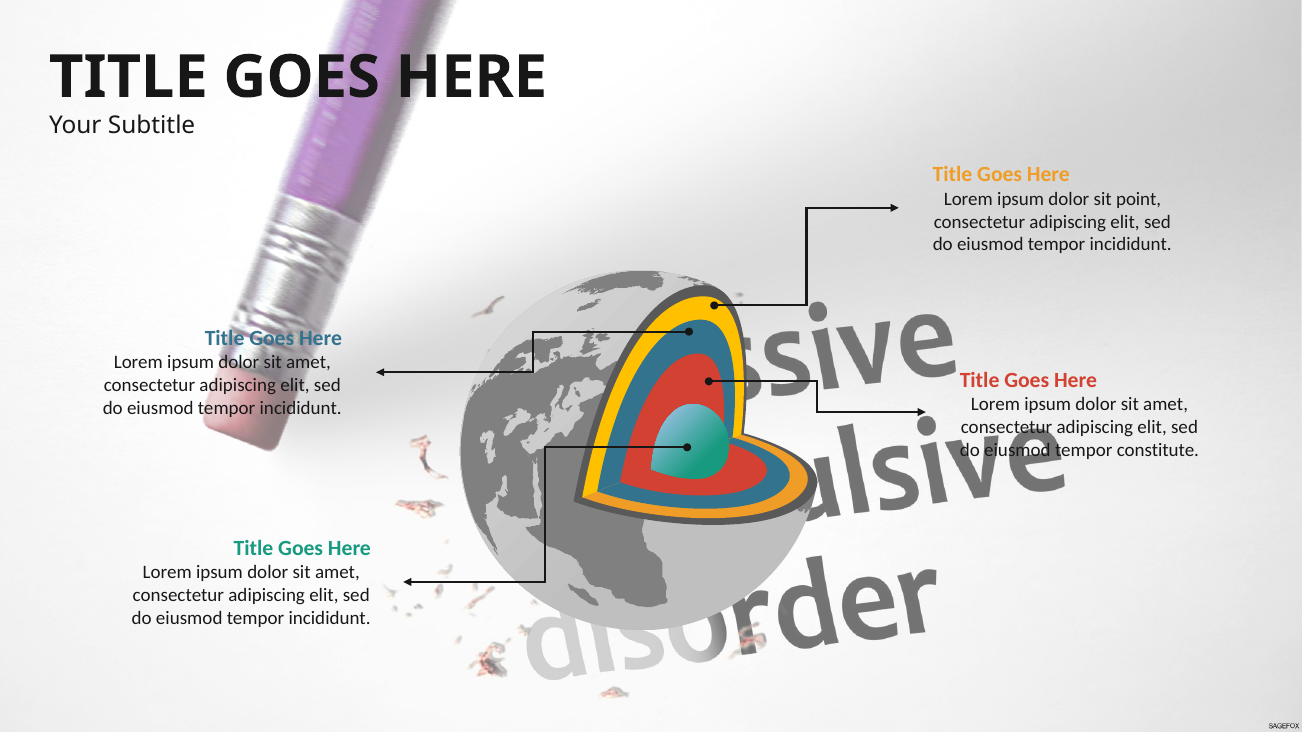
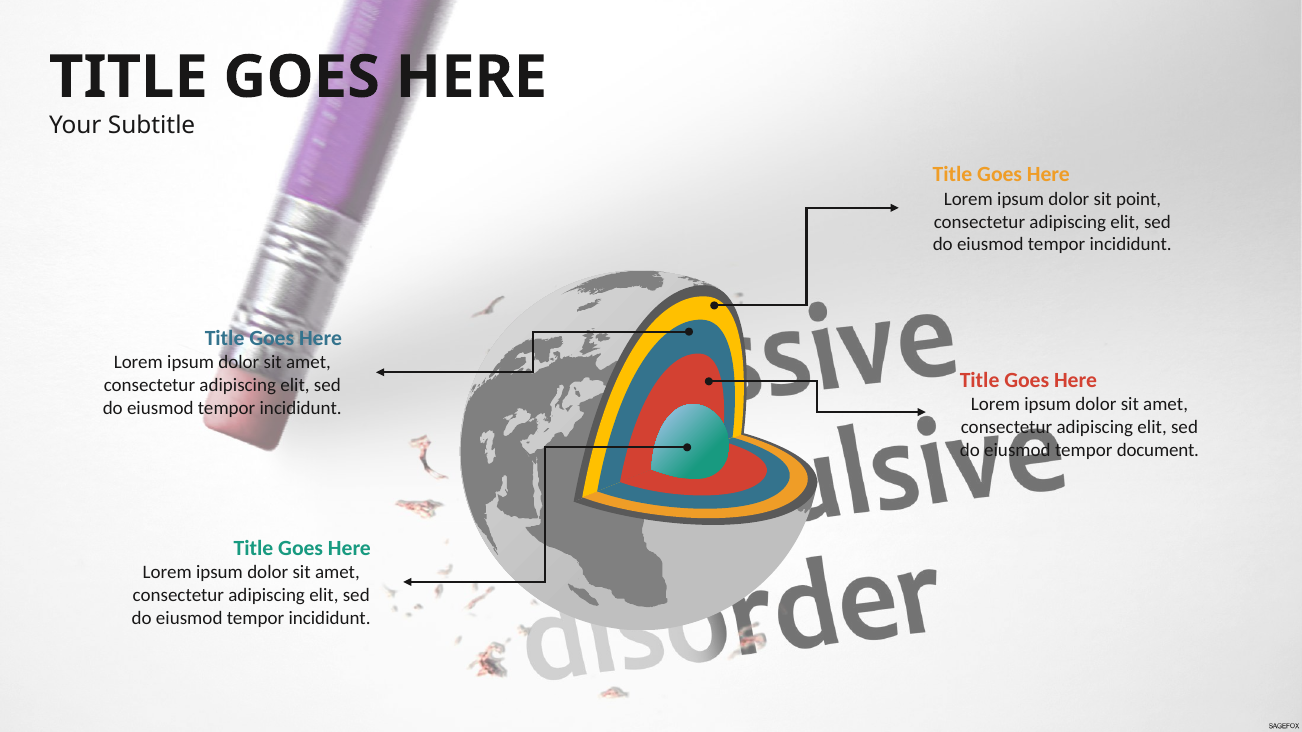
constitute: constitute -> document
